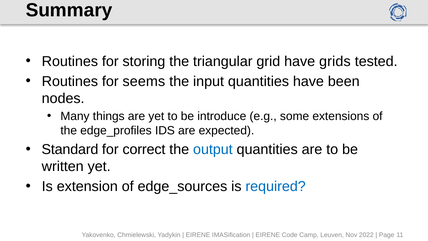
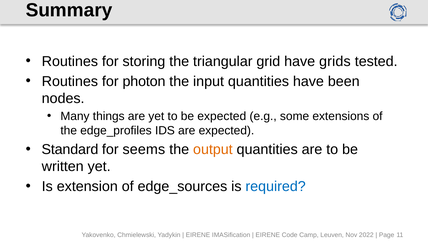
seems: seems -> photon
be introduce: introduce -> expected
correct: correct -> seems
output colour: blue -> orange
